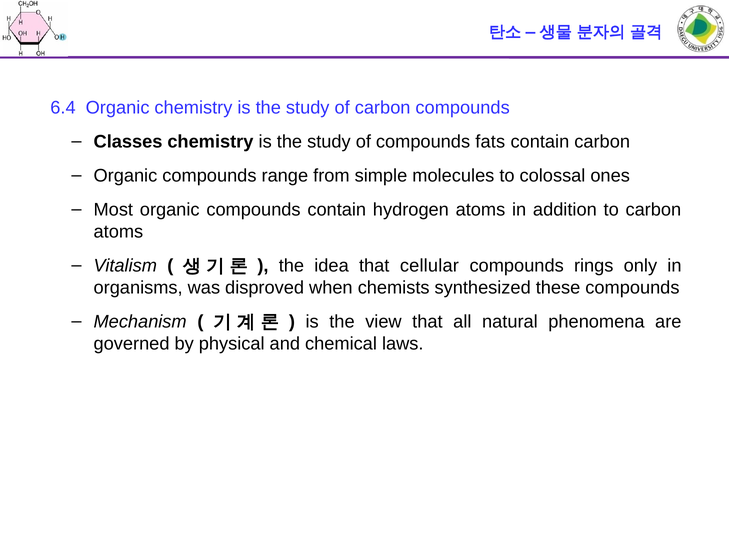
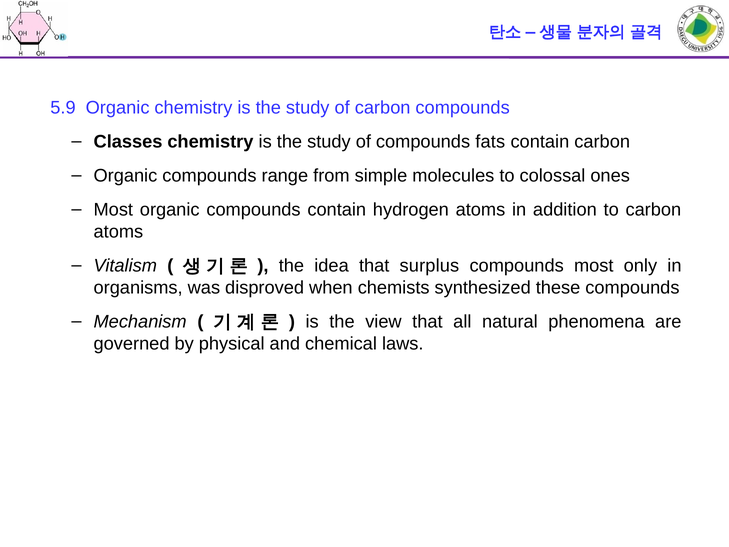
6.4: 6.4 -> 5.9
cellular: cellular -> surplus
compounds rings: rings -> most
